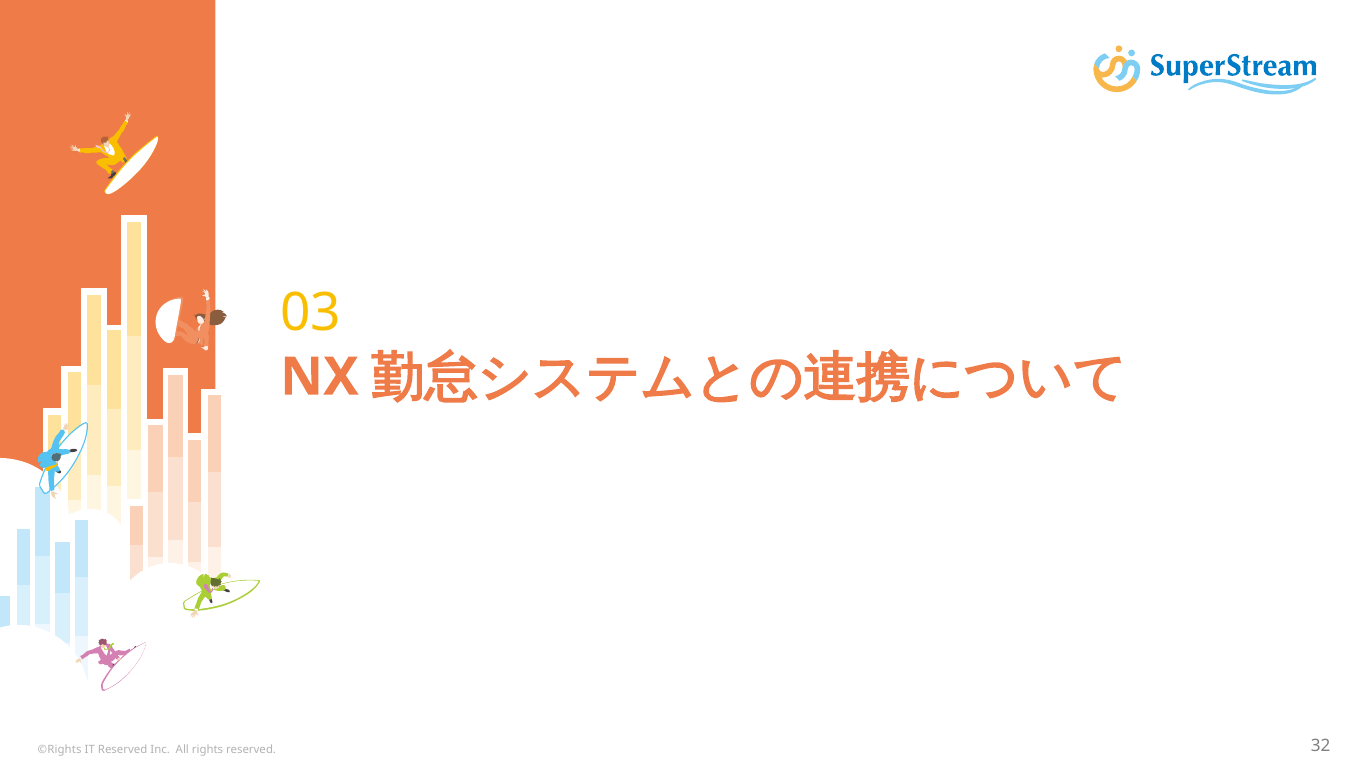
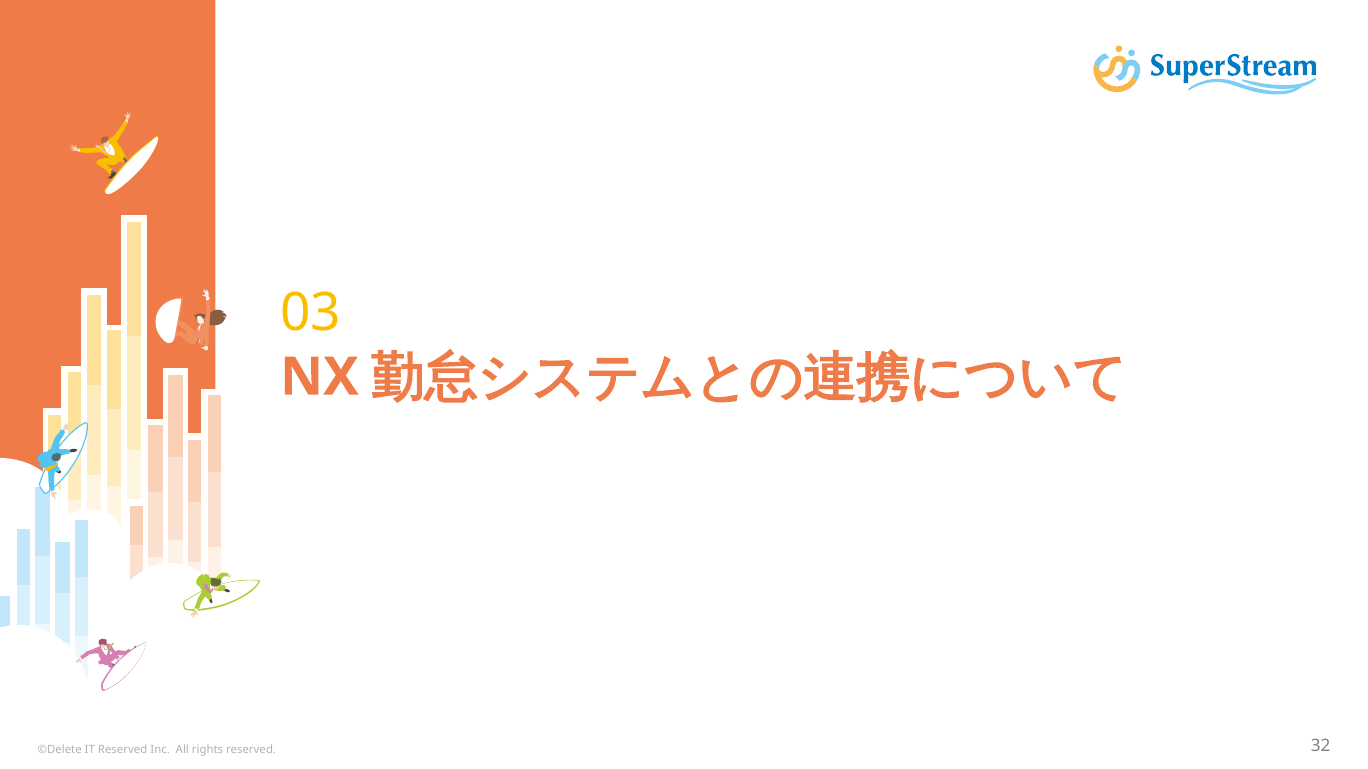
©Rights: ©Rights -> ©Delete
